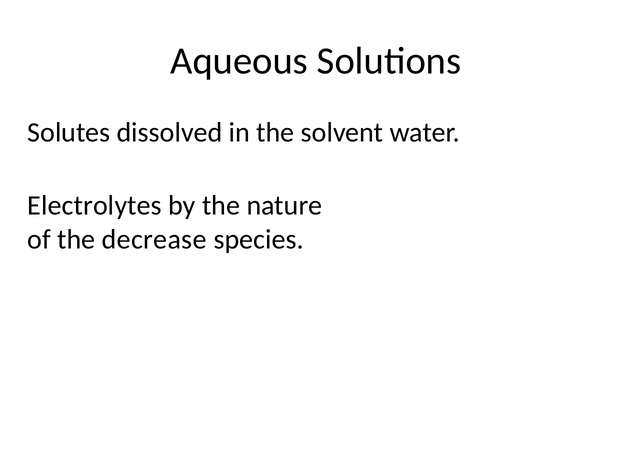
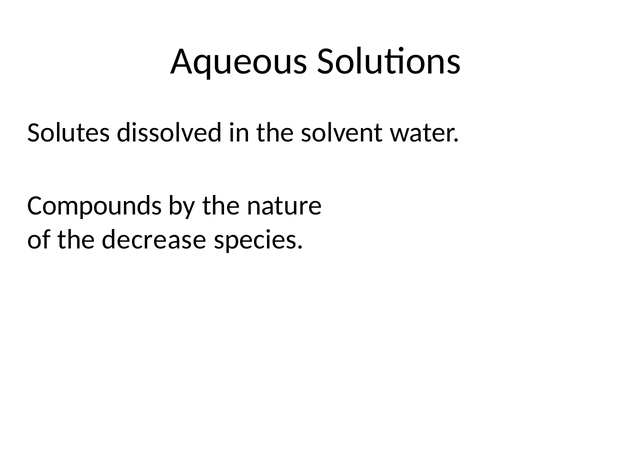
Electrolytes: Electrolytes -> Compounds
